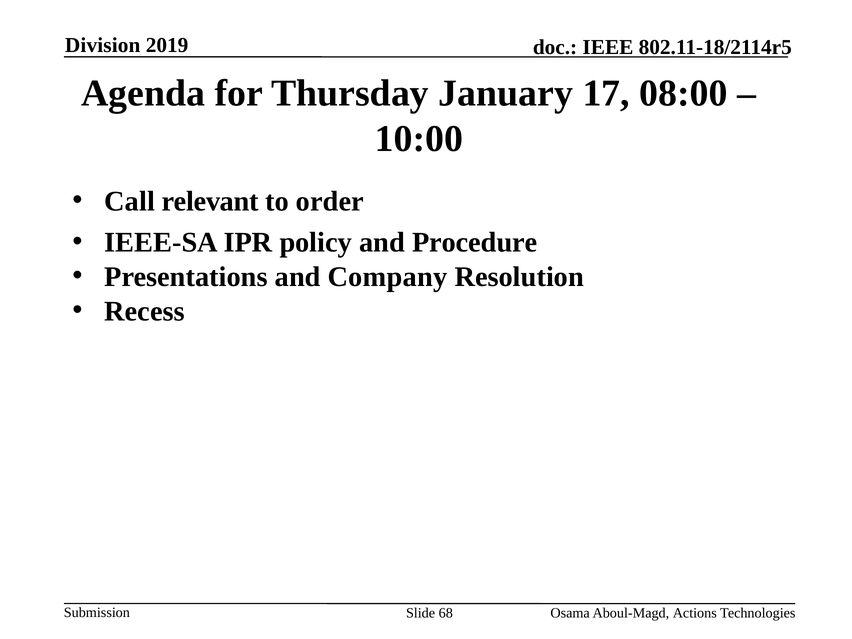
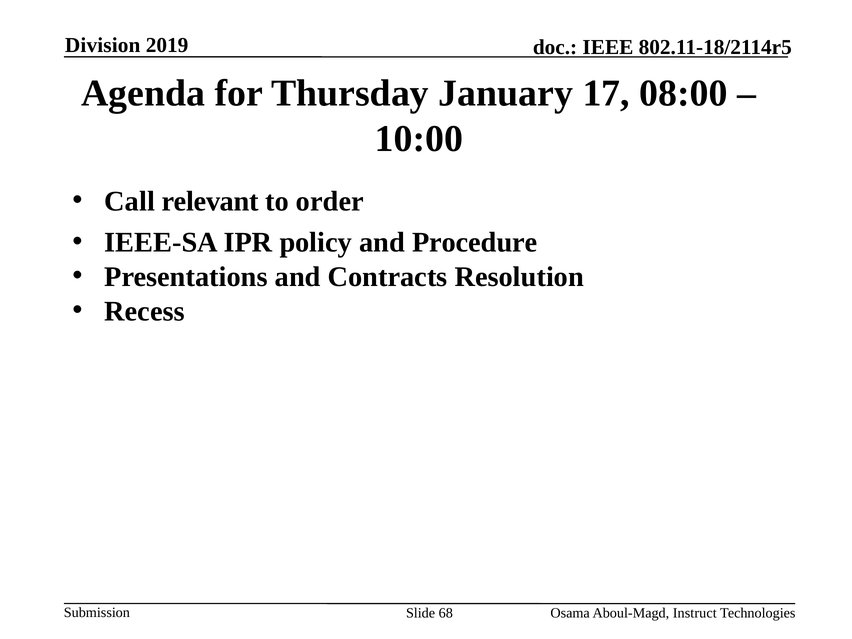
Company: Company -> Contracts
Actions: Actions -> Instruct
